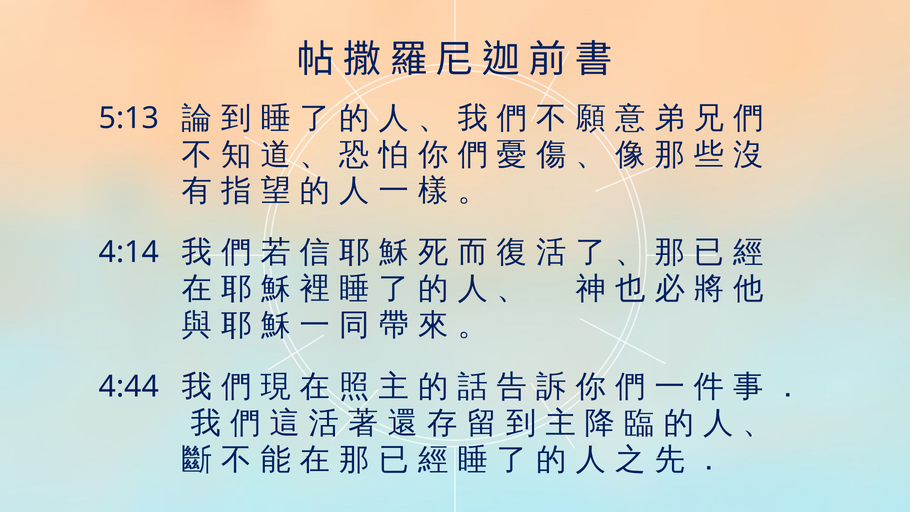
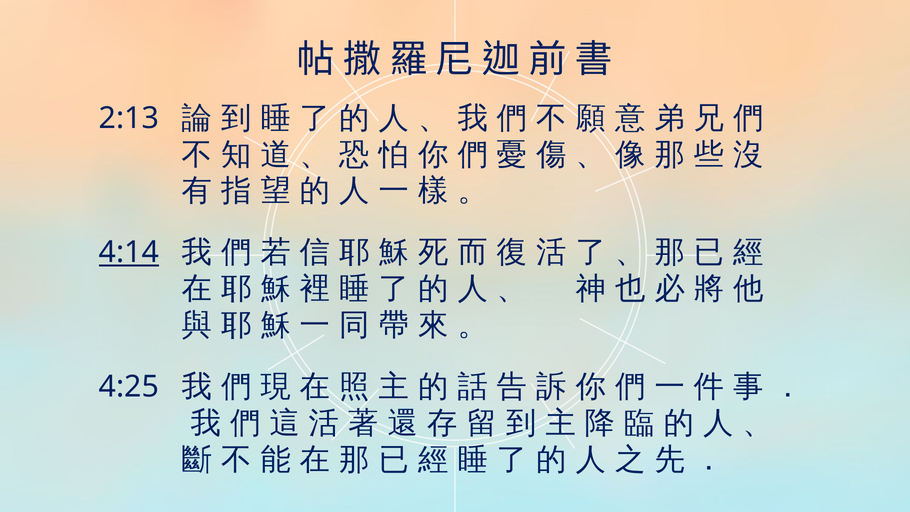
5:13: 5:13 -> 2:13
4:14 underline: none -> present
4:44: 4:44 -> 4:25
